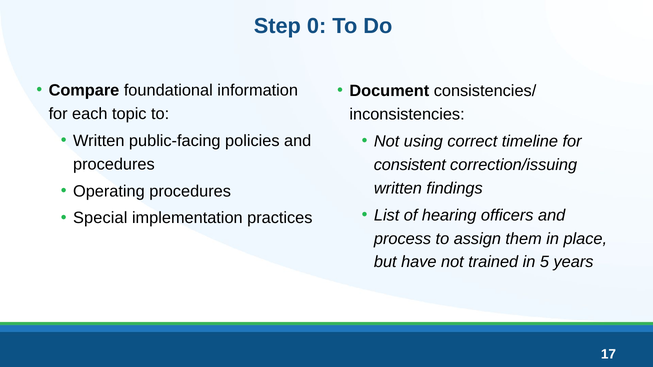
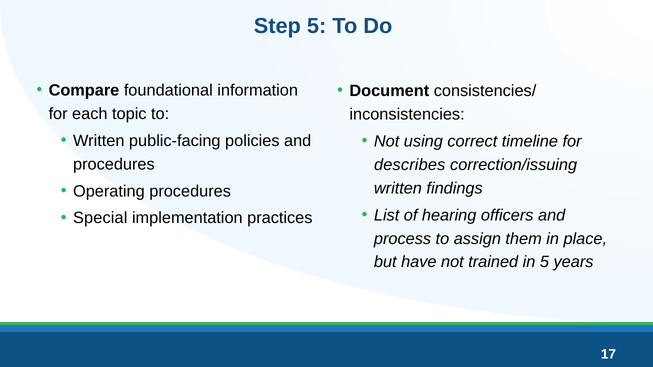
Step 0: 0 -> 5
consistent: consistent -> describes
